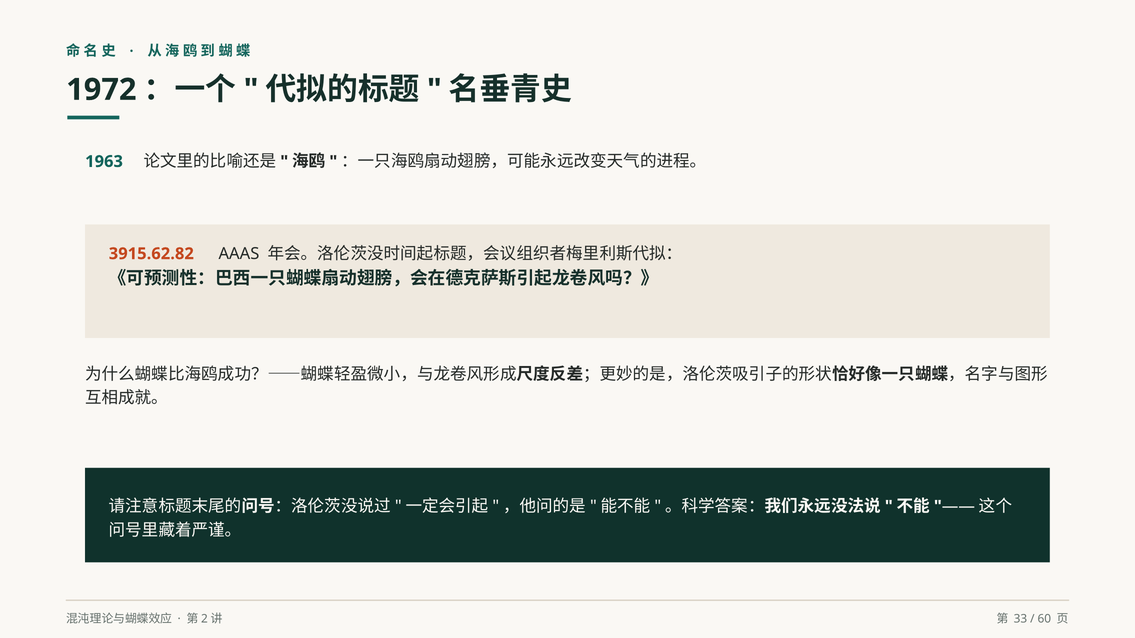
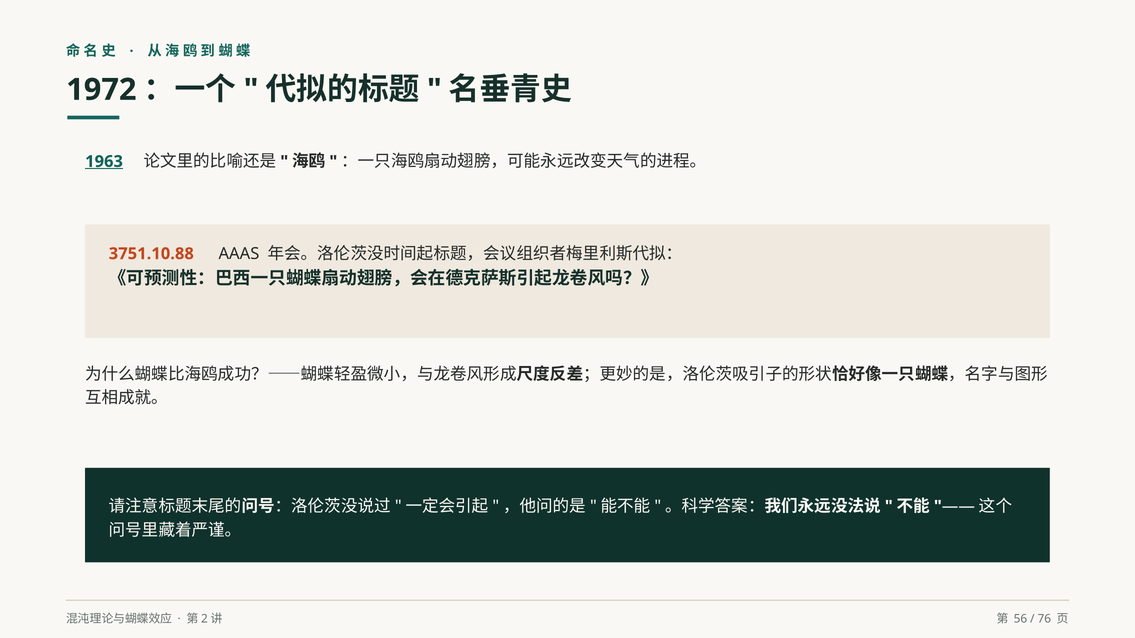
1963 underline: none -> present
3915.62.82: 3915.62.82 -> 3751.10.88
33: 33 -> 56
60: 60 -> 76
